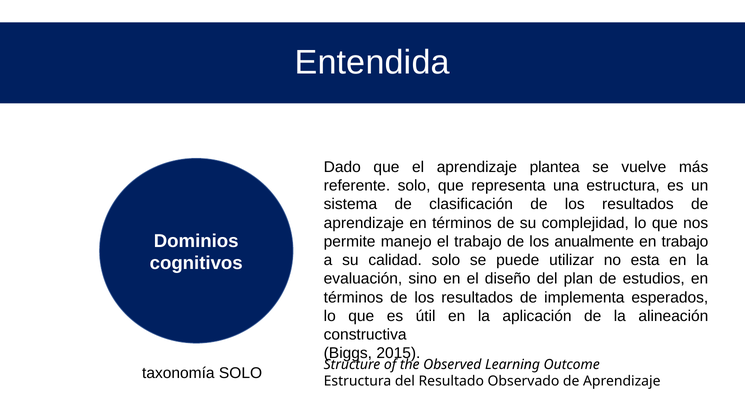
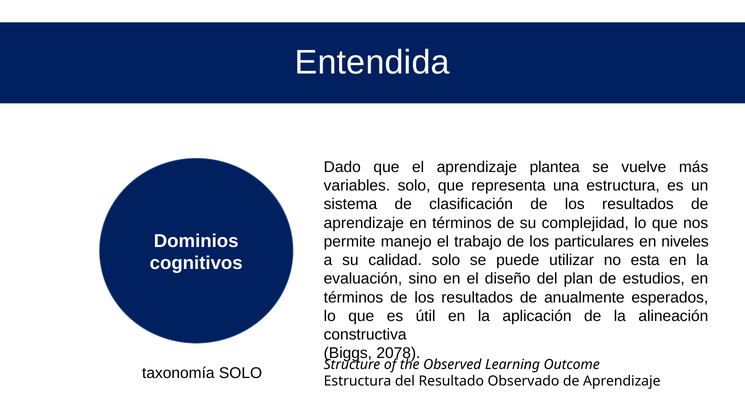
referente: referente -> variables
anualmente: anualmente -> particulares
en trabajo: trabajo -> niveles
implementa: implementa -> anualmente
2015: 2015 -> 2078
